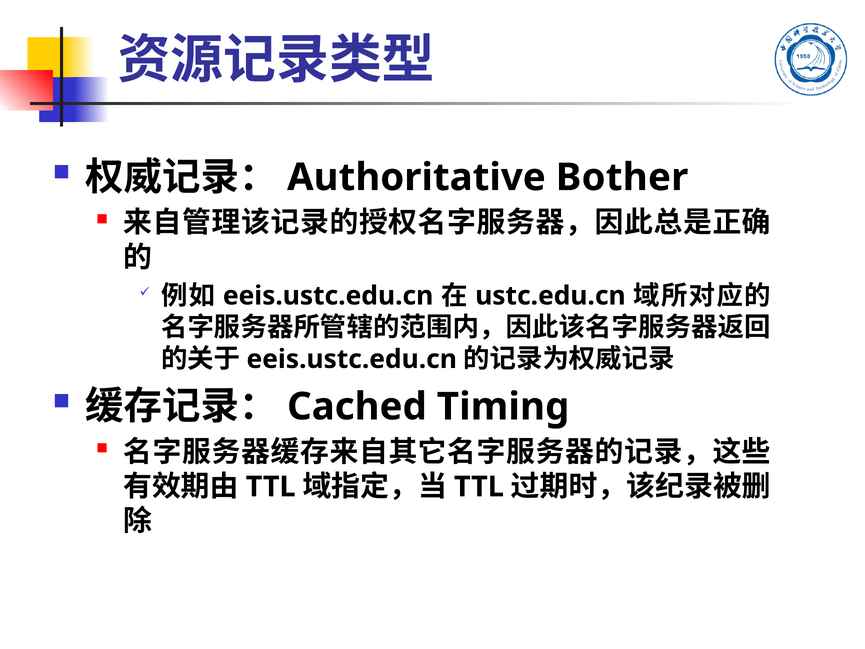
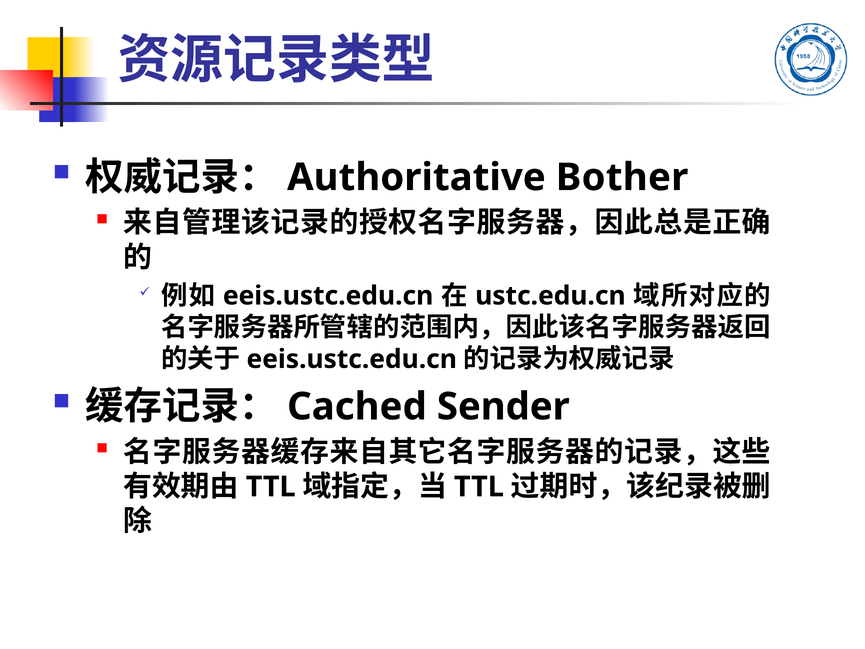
Timing: Timing -> Sender
